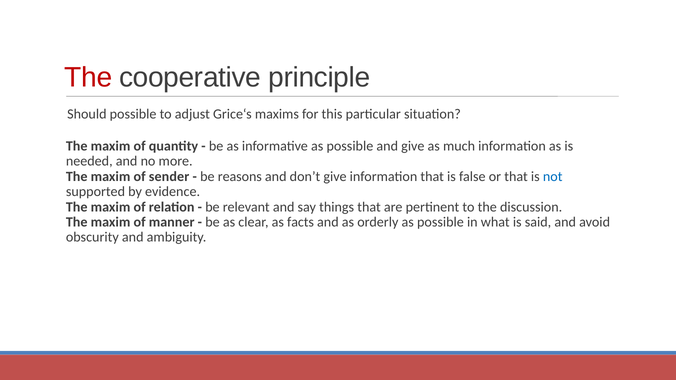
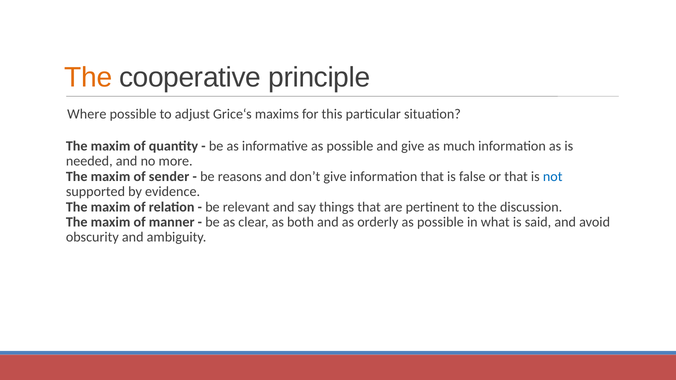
The at (88, 78) colour: red -> orange
Should: Should -> Where
facts: facts -> both
